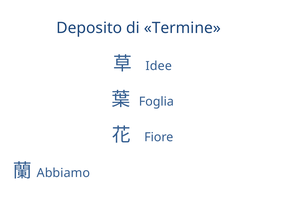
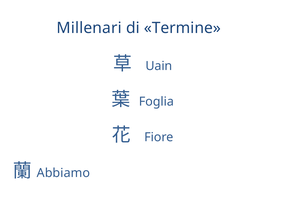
Deposito: Deposito -> Millenari
Idee: Idee -> Uain
